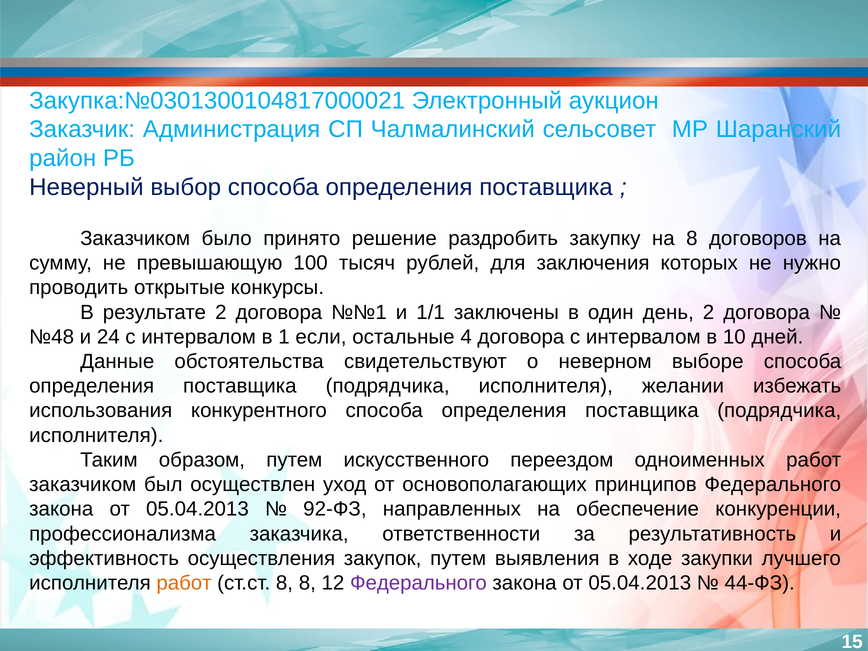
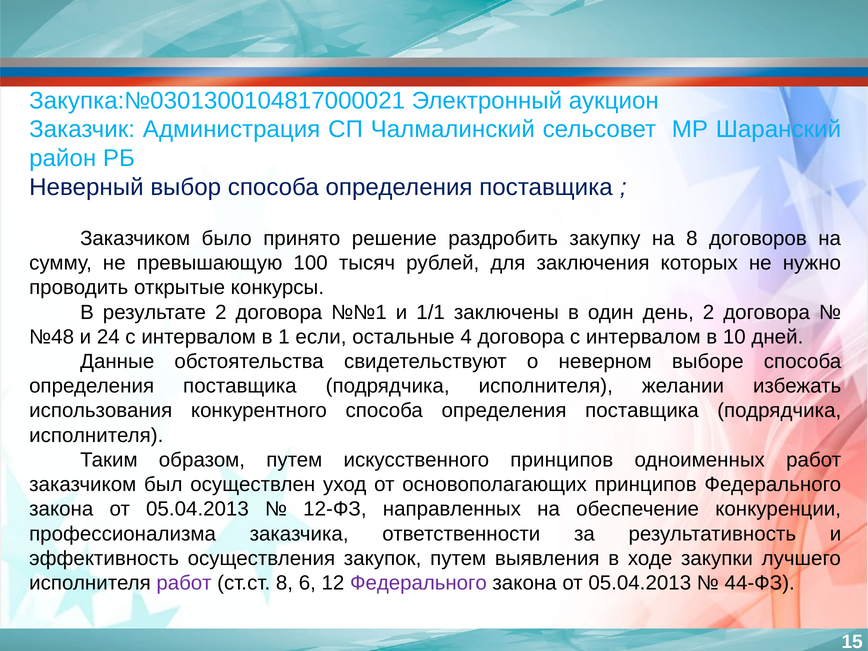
искусственного переездом: переездом -> принципов
92-ФЗ: 92-ФЗ -> 12-ФЗ
работ at (184, 583) colour: orange -> purple
8 8: 8 -> 6
